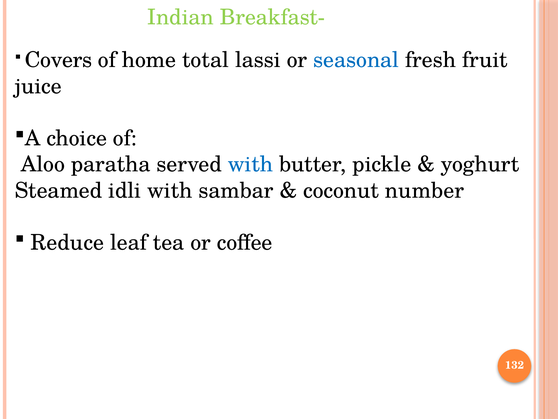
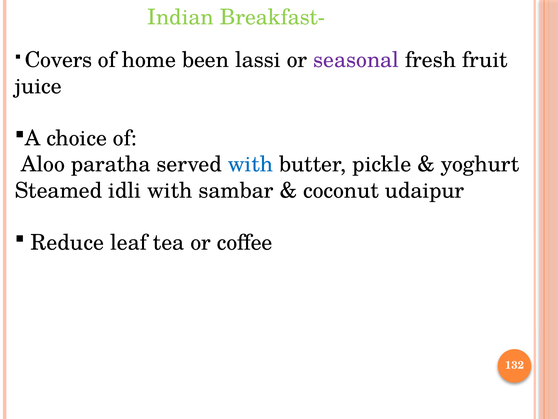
total: total -> been
seasonal colour: blue -> purple
number: number -> udaipur
